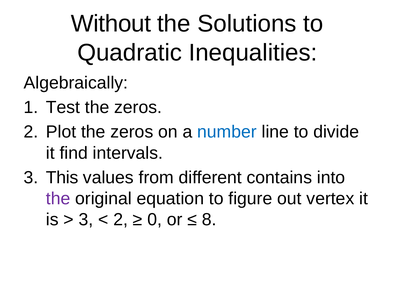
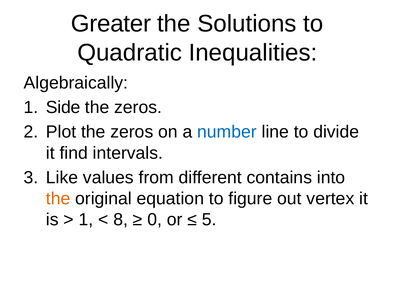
Without: Without -> Greater
Test: Test -> Side
This: This -> Like
the at (58, 199) colour: purple -> orange
3 at (86, 220): 3 -> 1
2 at (121, 220): 2 -> 8
8: 8 -> 5
